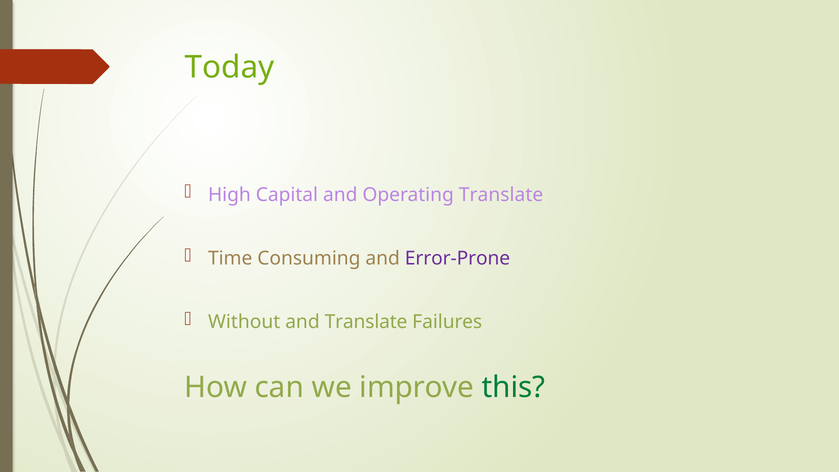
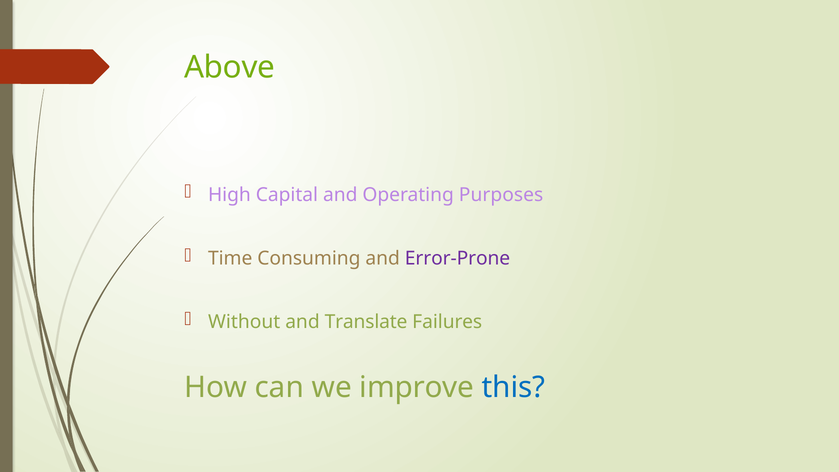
Today: Today -> Above
Operating Translate: Translate -> Purposes
this colour: green -> blue
